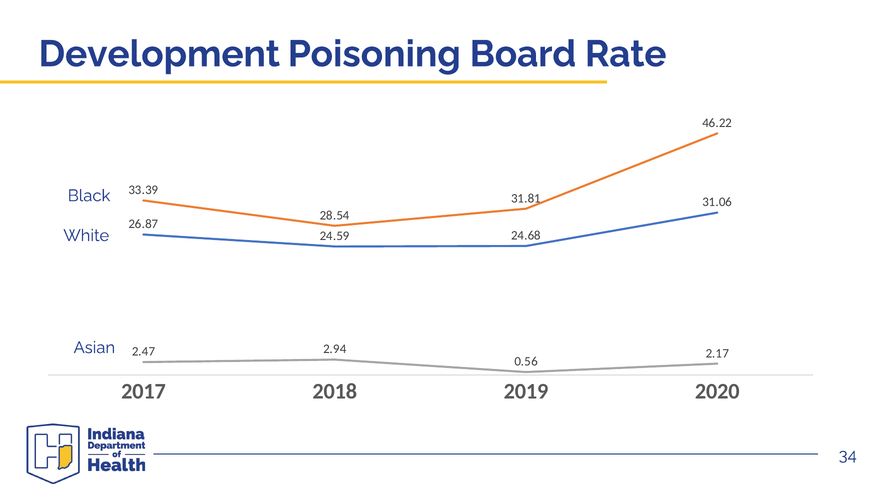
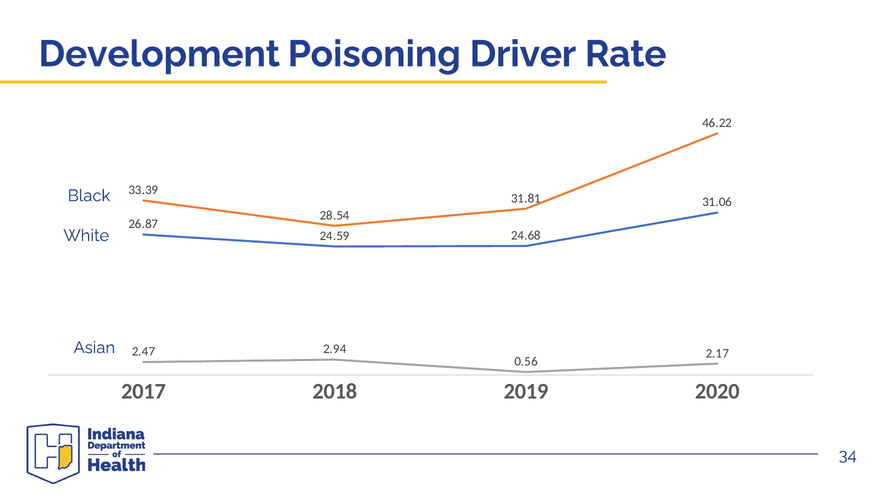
Board: Board -> Driver
